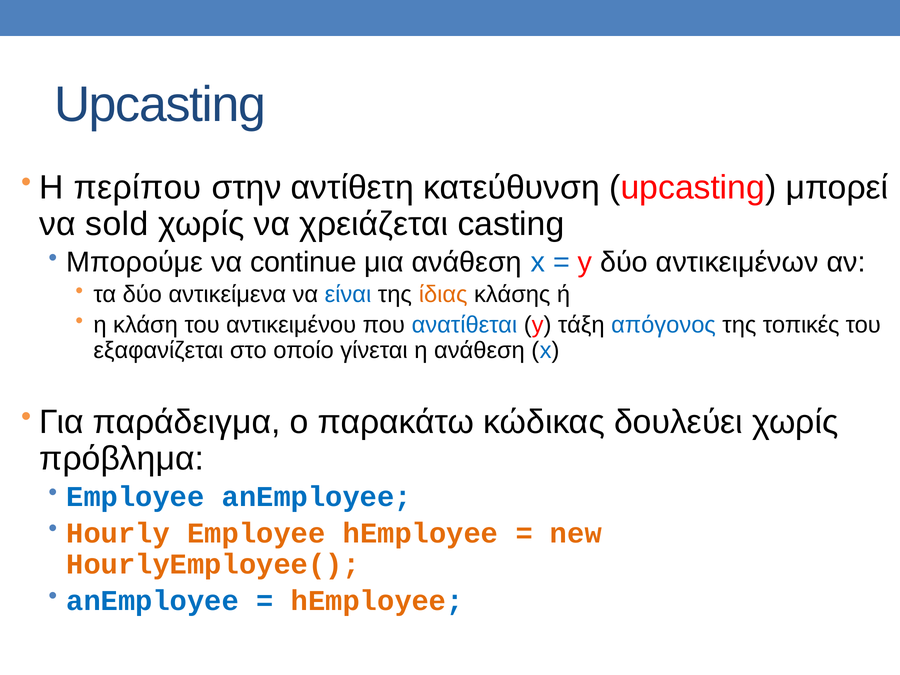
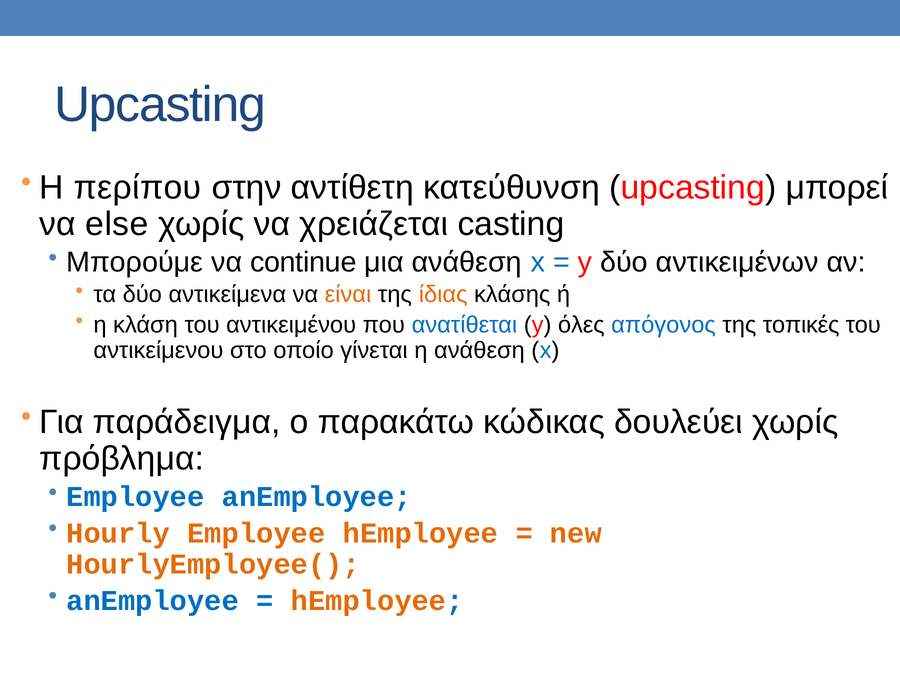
sold: sold -> else
είναι colour: blue -> orange
τάξη: τάξη -> όλες
εξαφανίζεται: εξαφανίζεται -> αντικείμενου
